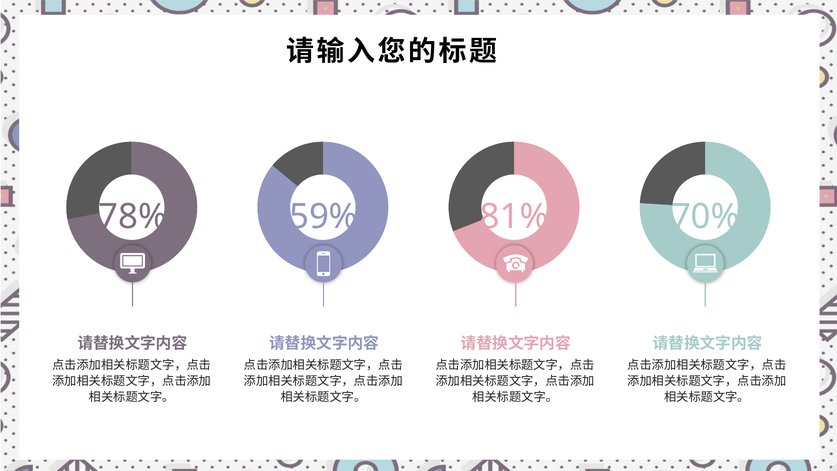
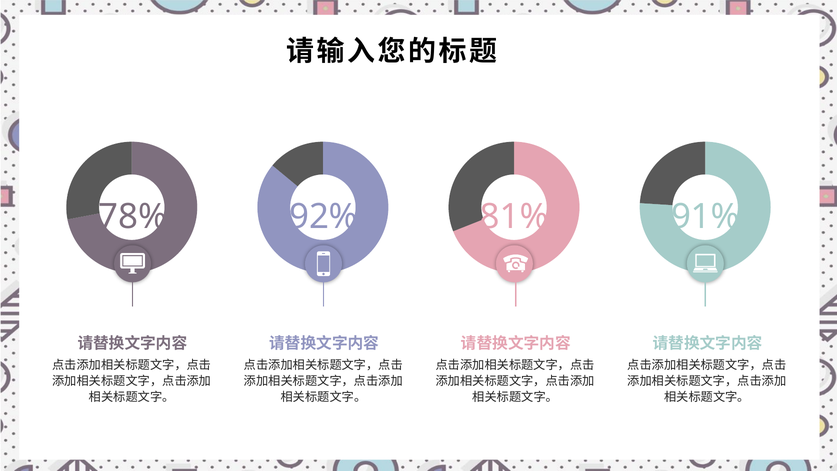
59%: 59% -> 92%
70%: 70% -> 91%
